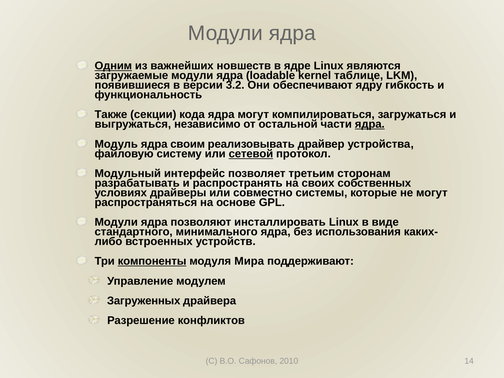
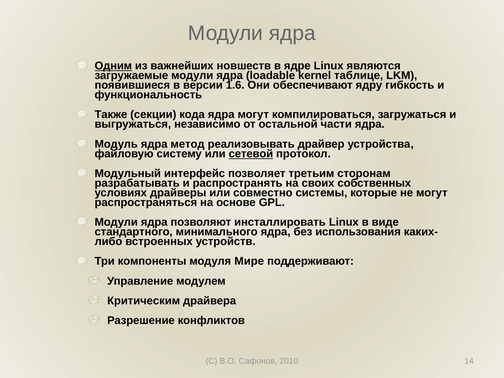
3.2: 3.2 -> 1.6
ядра at (370, 124) underline: present -> none
своим: своим -> метод
компоненты underline: present -> none
Мира: Мира -> Мире
Загруженных: Загруженных -> Критическим
